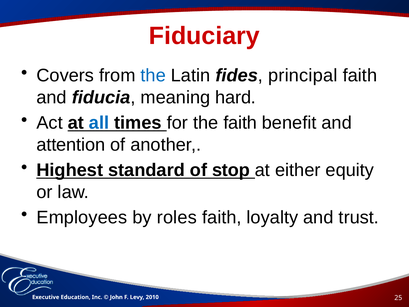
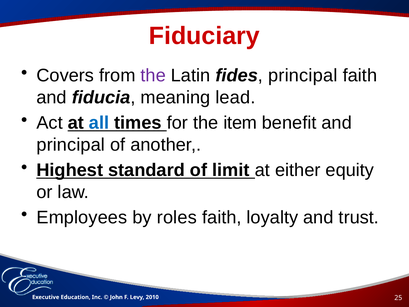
the at (153, 76) colour: blue -> purple
hard: hard -> lead
the faith: faith -> item
attention at (71, 145): attention -> principal
stop: stop -> limit
